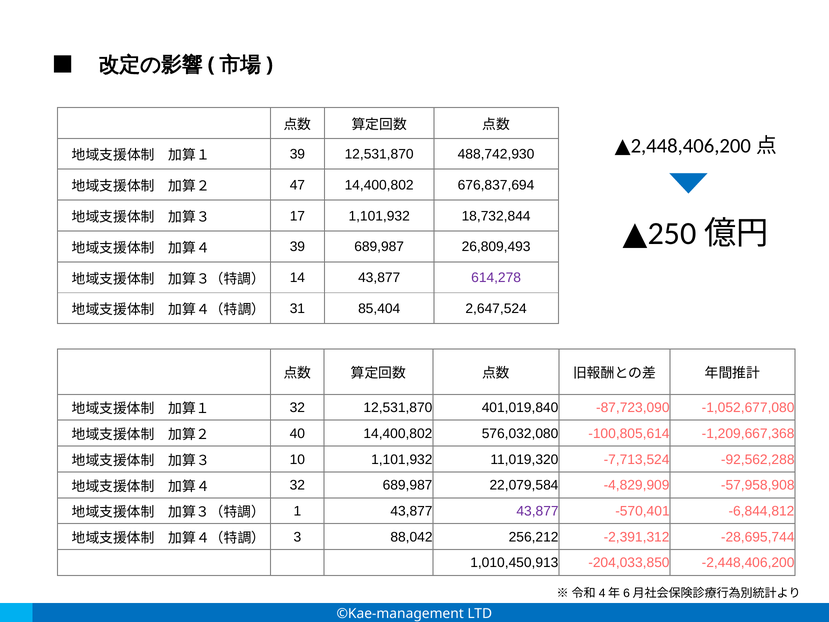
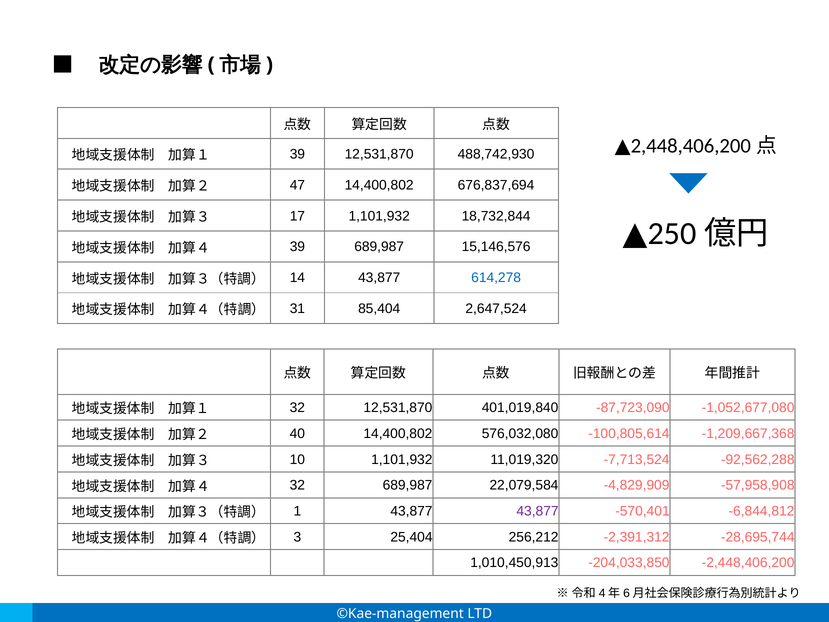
26,809,493: 26,809,493 -> 15,146,576
614,278 colour: purple -> blue
88,042: 88,042 -> 25,404
